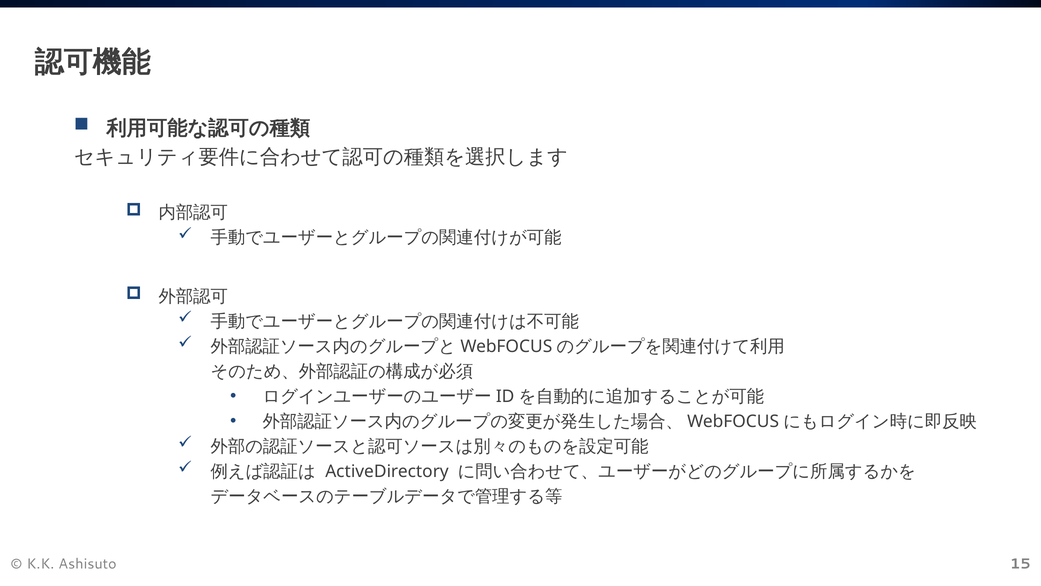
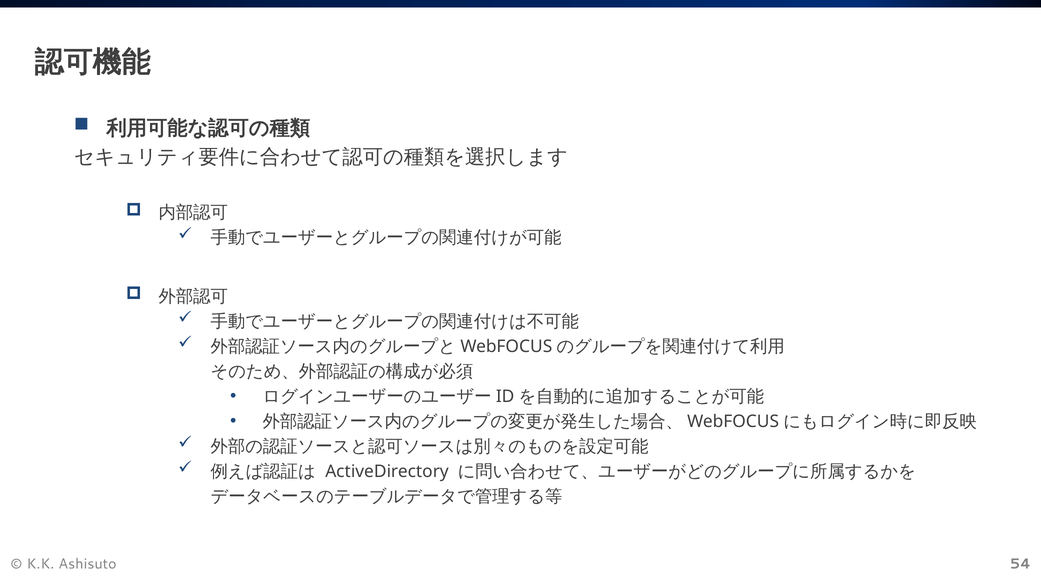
15: 15 -> 54
